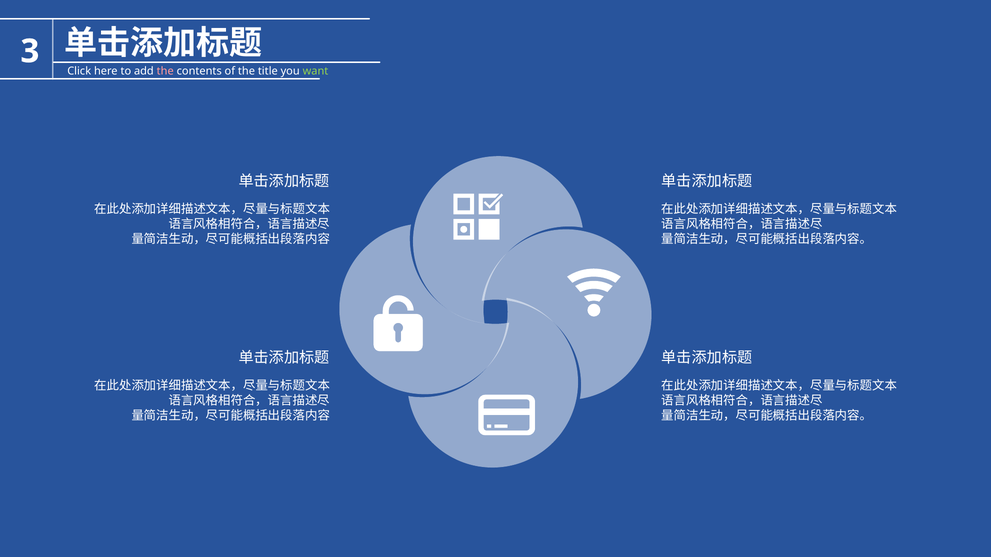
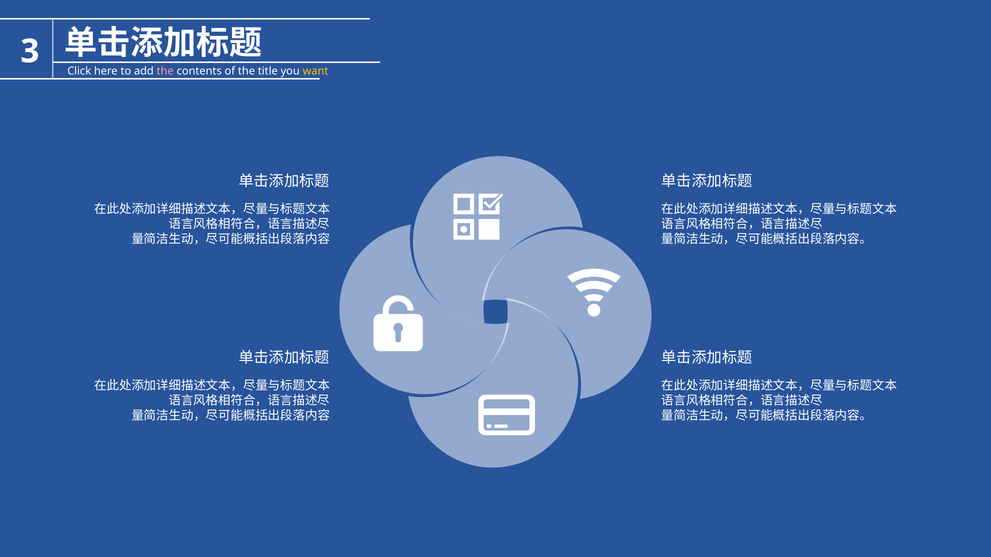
want colour: light green -> yellow
